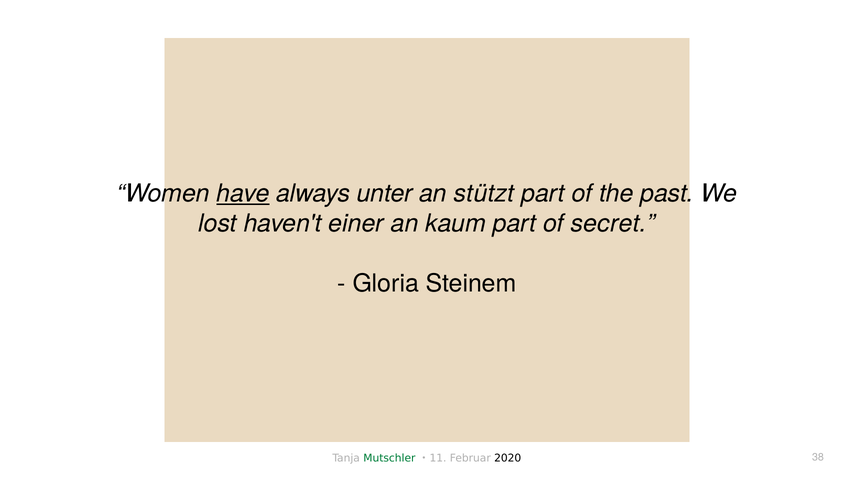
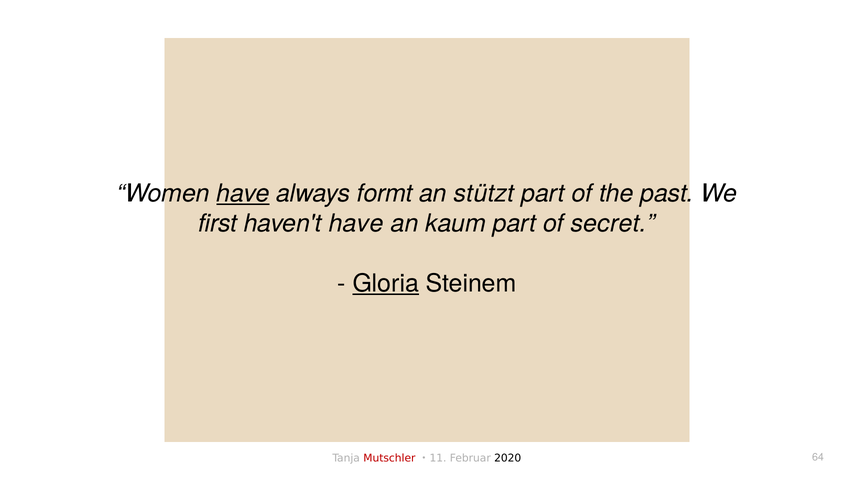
unter: unter -> formt
lost: lost -> first
haven't einer: einer -> have
Gloria underline: none -> present
Mutschler colour: green -> red
38: 38 -> 64
